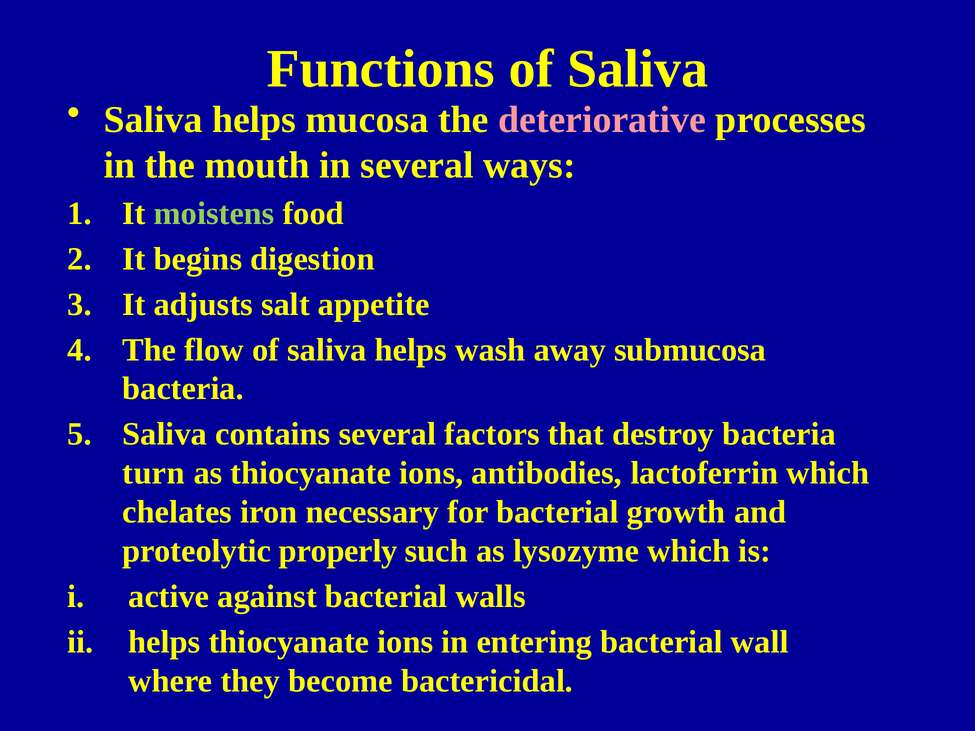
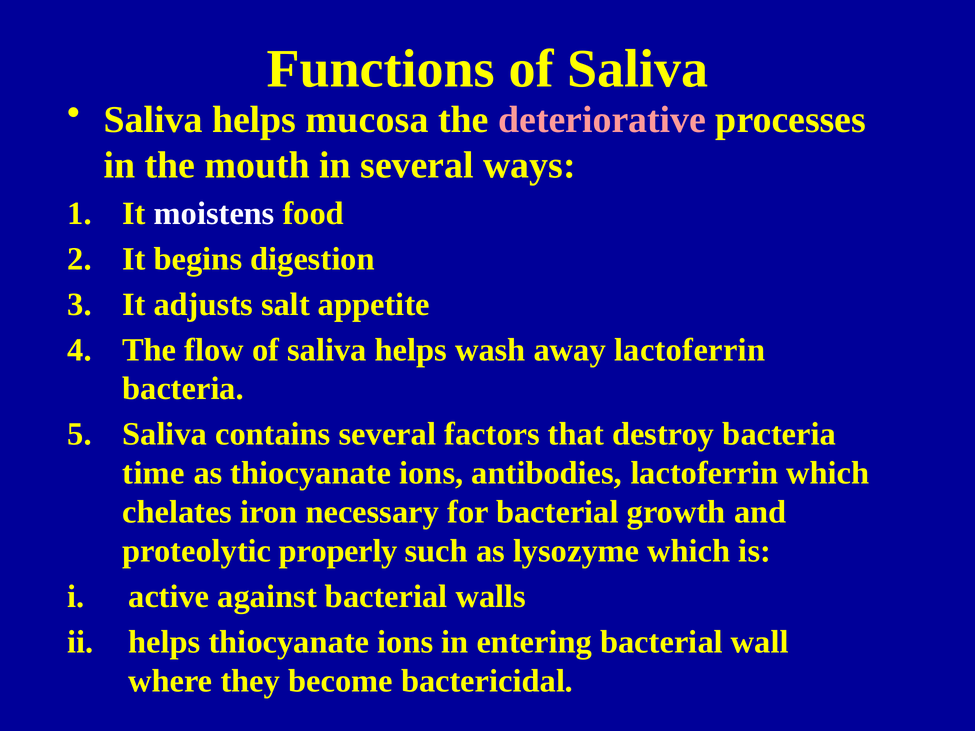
moistens colour: light green -> white
away submucosa: submucosa -> lactoferrin
turn: turn -> time
